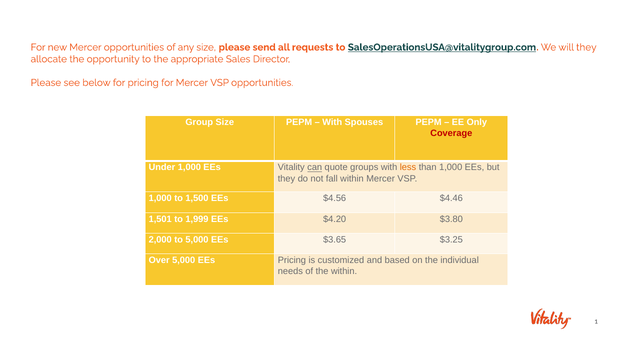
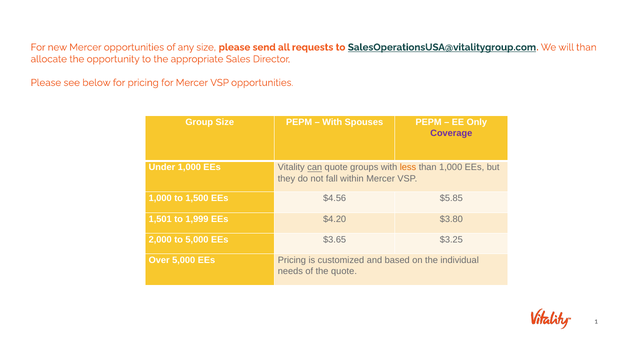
will they: they -> than
Coverage colour: red -> purple
$4.46: $4.46 -> $5.85
the within: within -> quote
